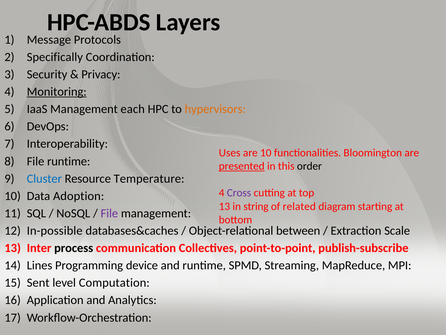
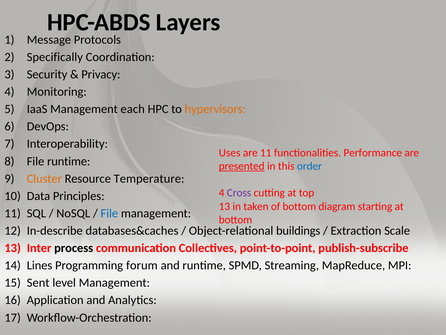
Monitoring underline: present -> none
are 10: 10 -> 11
Bloomington: Bloomington -> Performance
order colour: black -> blue
Cluster colour: blue -> orange
Adoption: Adoption -> Principles
string: string -> taken
of related: related -> bottom
File at (109, 213) colour: purple -> blue
In-possible: In-possible -> In-describe
between: between -> buildings
device: device -> forum
level Computation: Computation -> Management
